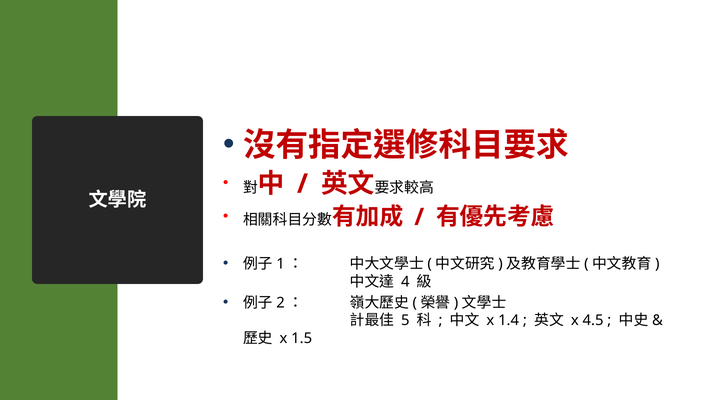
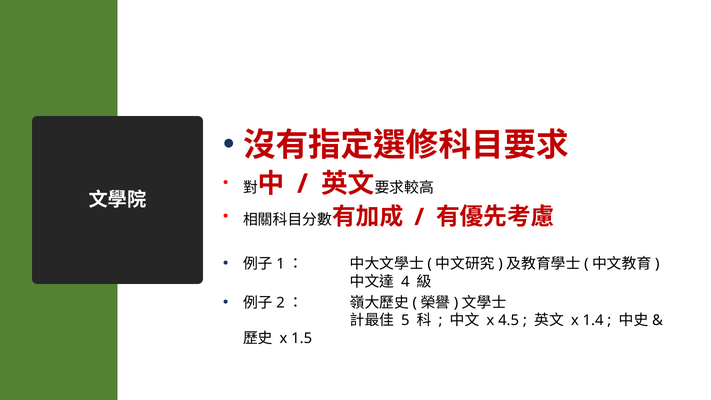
1.4: 1.4 -> 4.5
4.5: 4.5 -> 1.4
